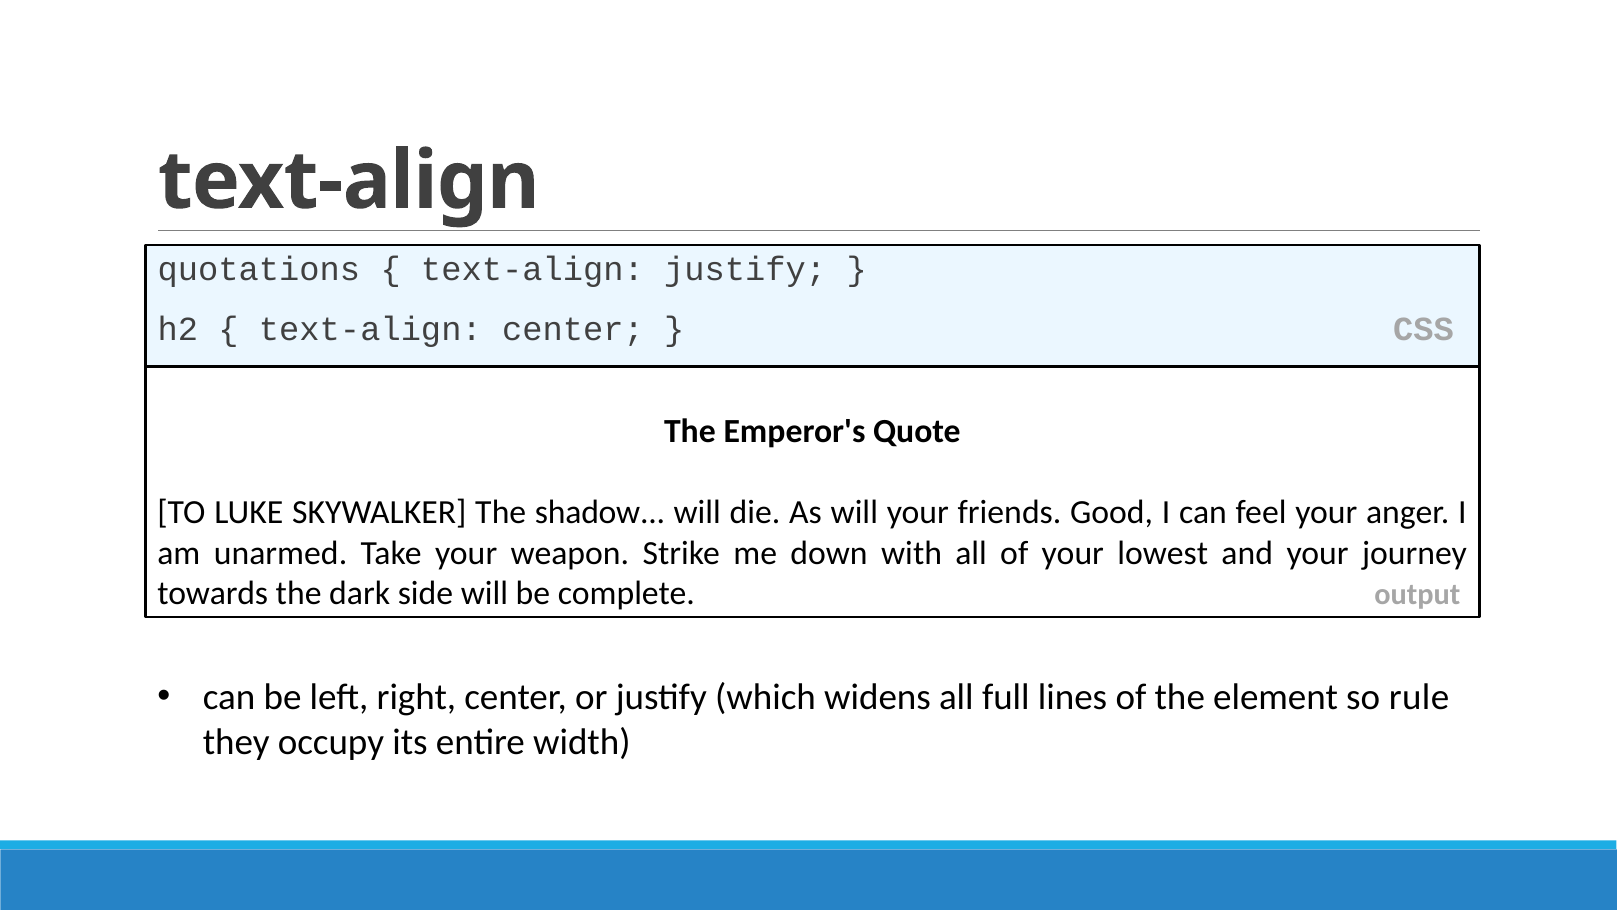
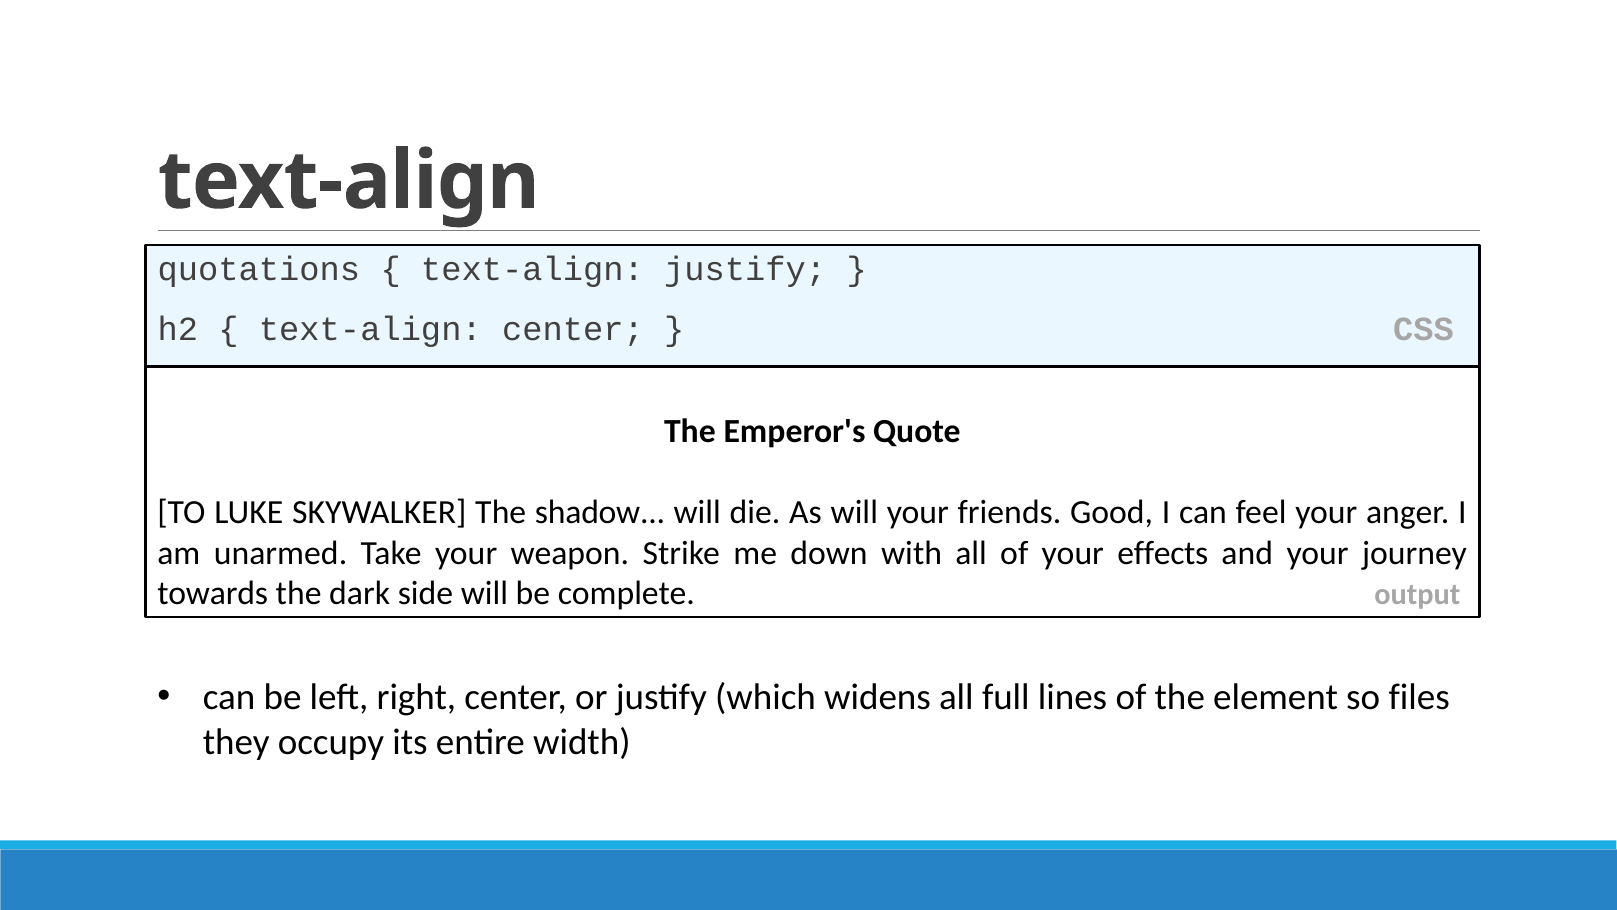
lowest: lowest -> effects
rule: rule -> files
